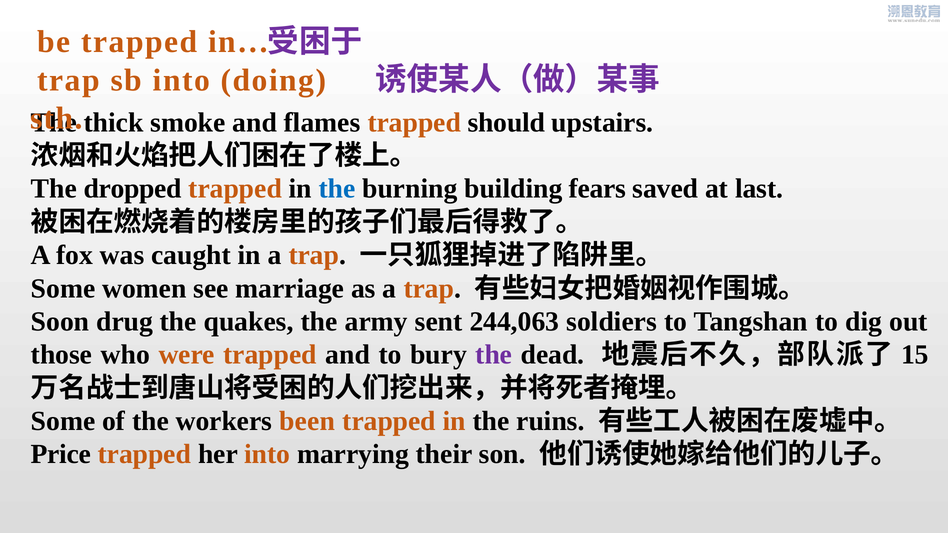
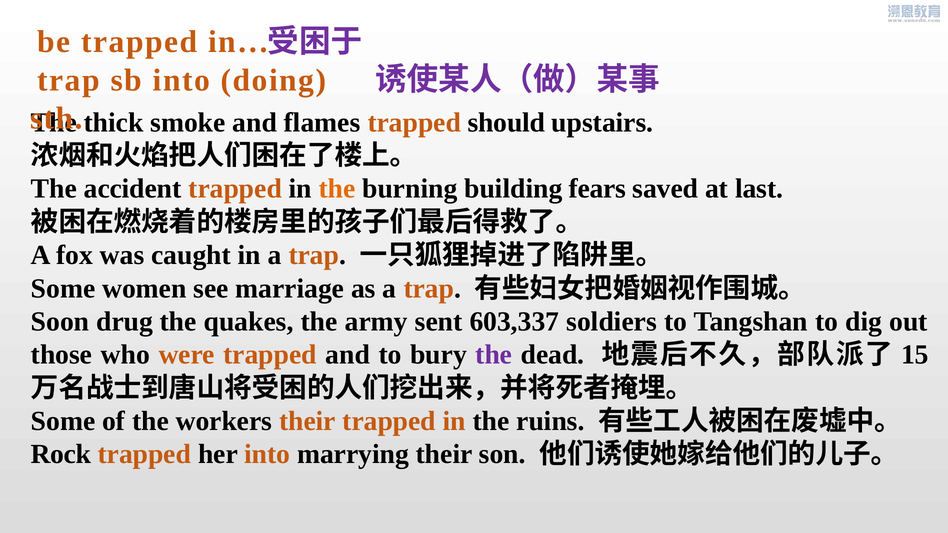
dropped: dropped -> accident
the at (337, 189) colour: blue -> orange
244,063: 244,063 -> 603,337
workers been: been -> their
Price: Price -> Rock
